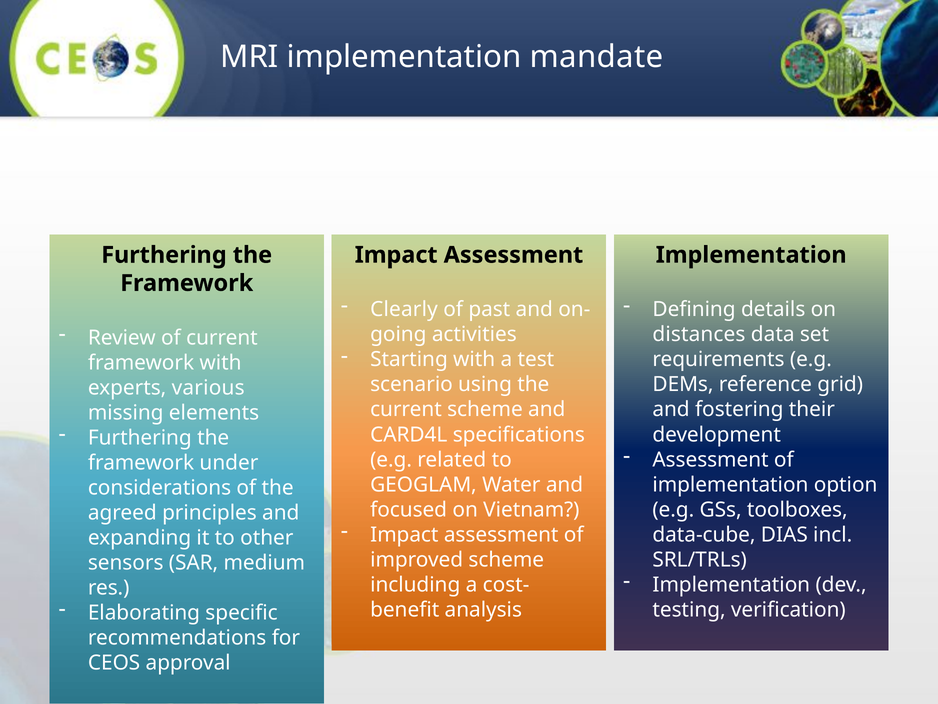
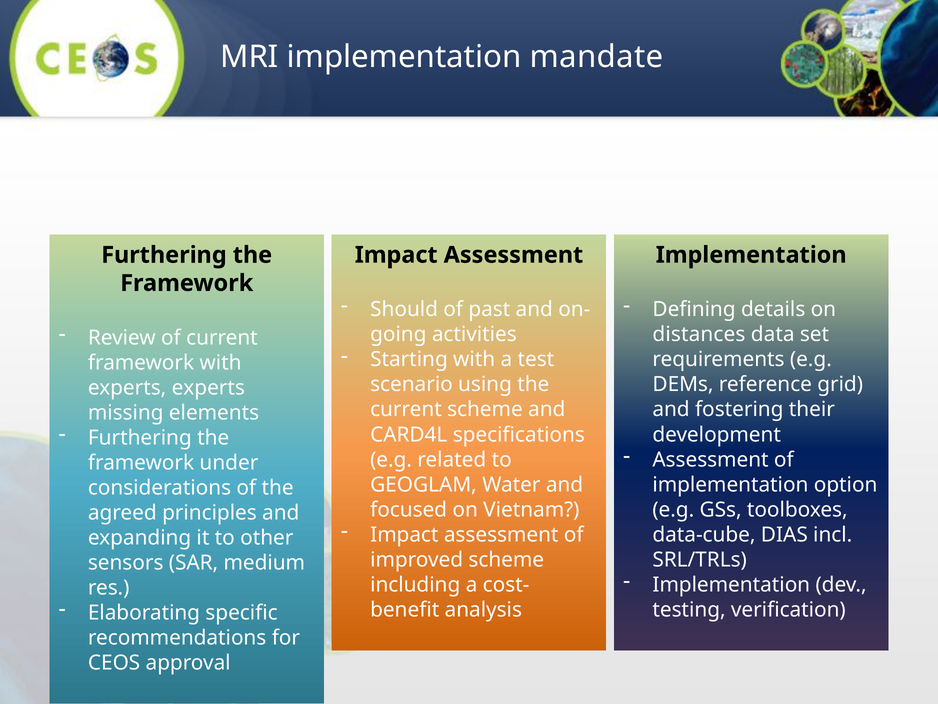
Clearly: Clearly -> Should
experts various: various -> experts
